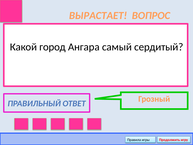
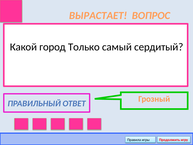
Ангара: Ангара -> Только
